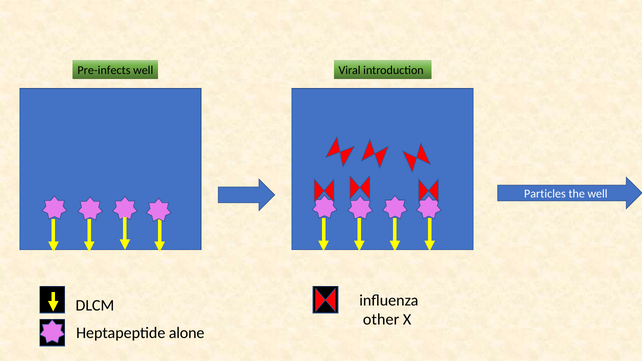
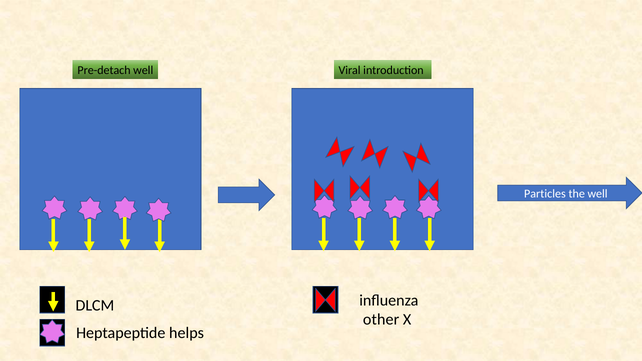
Pre-infects: Pre-infects -> Pre-detach
alone: alone -> helps
